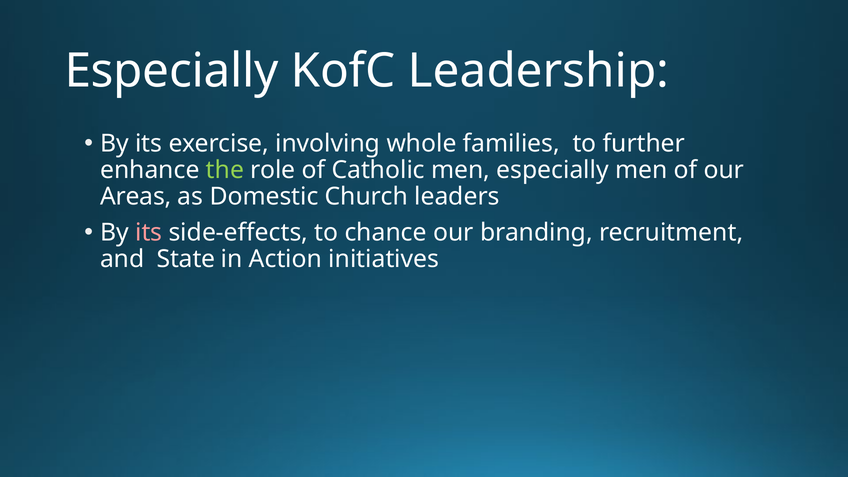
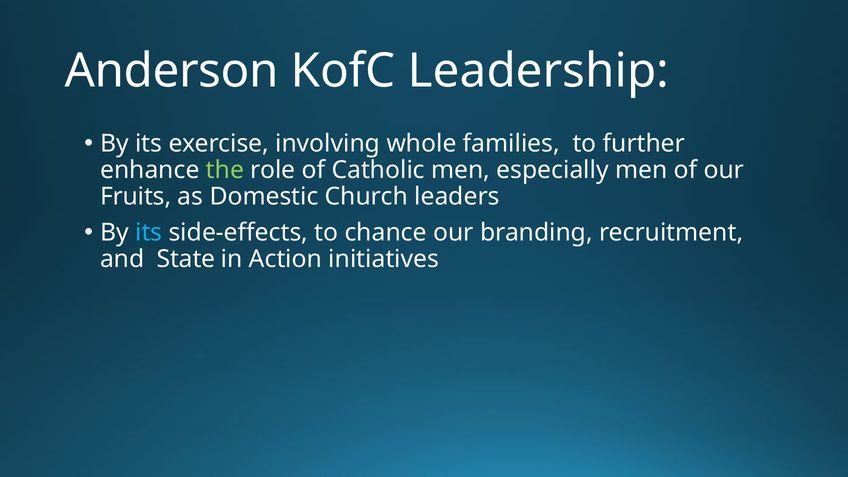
Especially at (172, 71): Especially -> Anderson
Areas: Areas -> Fruits
its at (149, 232) colour: pink -> light blue
